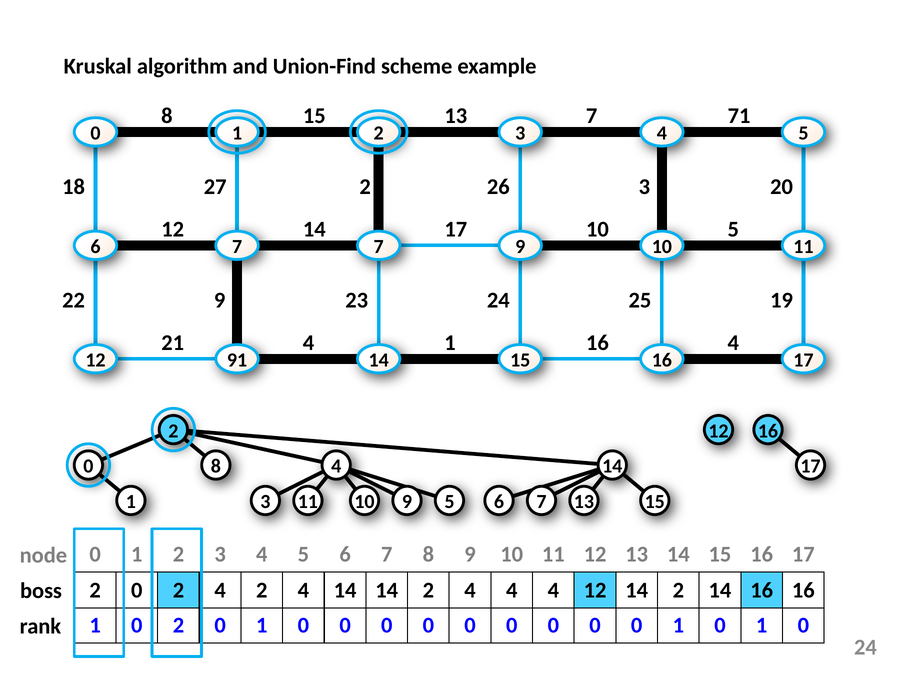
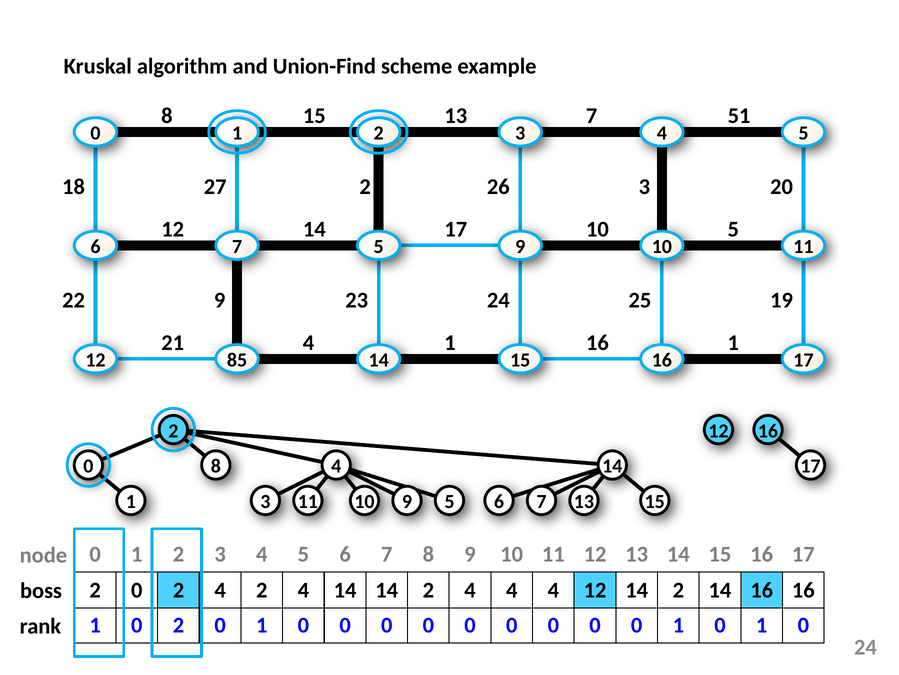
71: 71 -> 51
7 7: 7 -> 5
16 4: 4 -> 1
91: 91 -> 85
